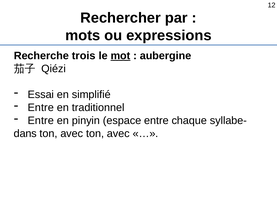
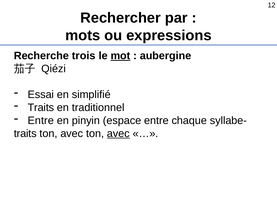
Entre at (41, 107): Entre -> Traits
dans at (25, 133): dans -> traits
avec at (118, 133) underline: none -> present
